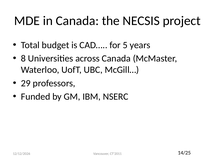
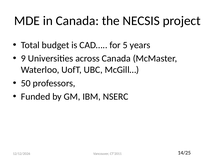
8: 8 -> 9
29: 29 -> 50
